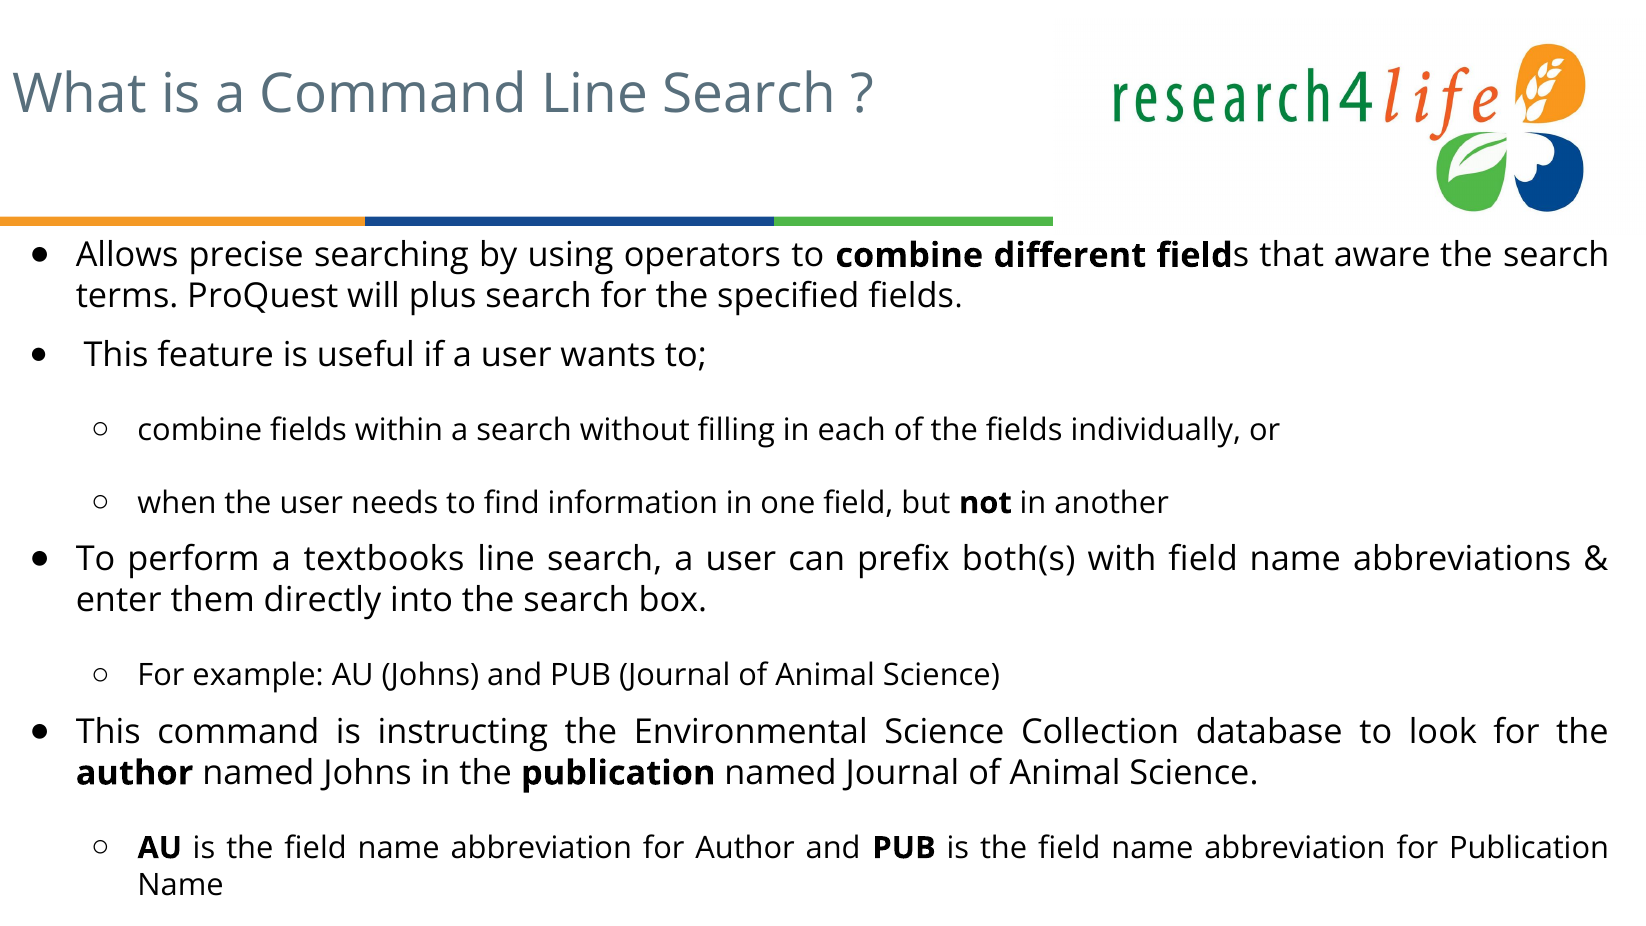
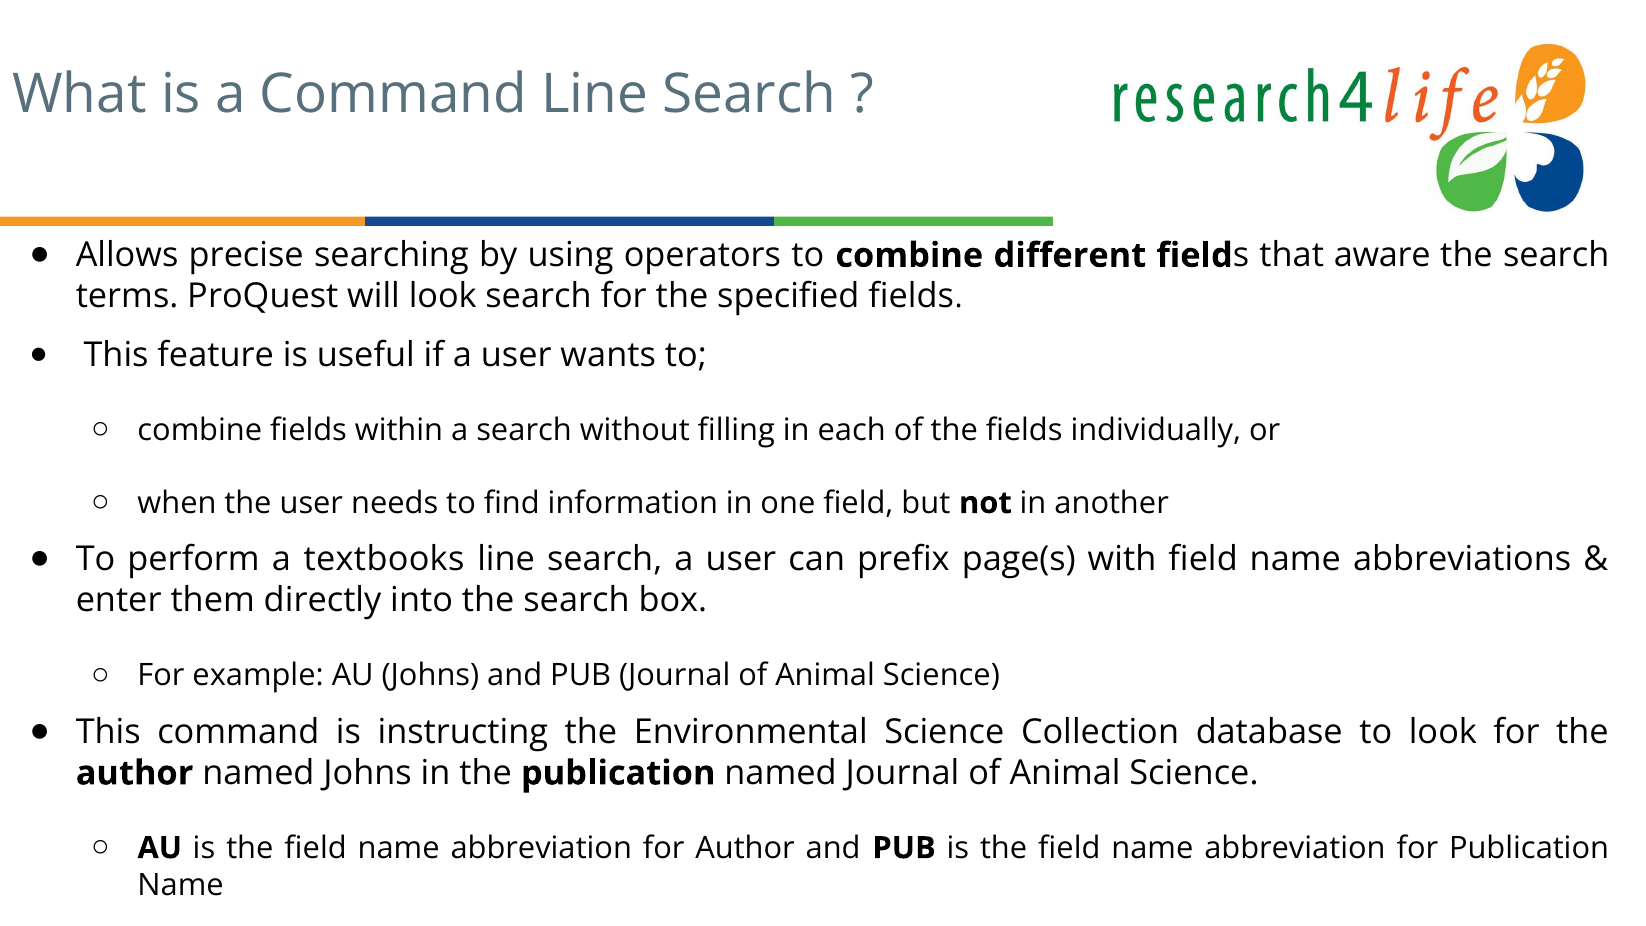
will plus: plus -> look
both(s: both(s -> page(s
